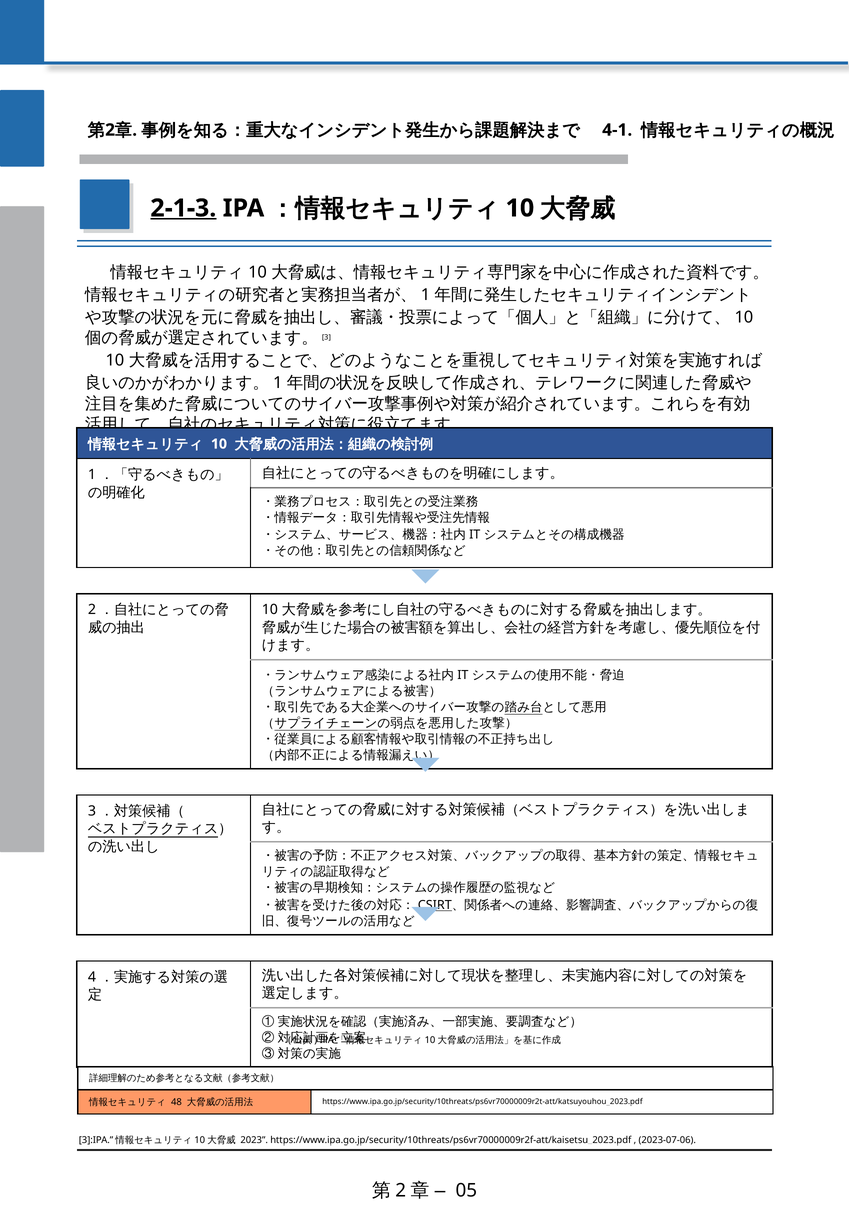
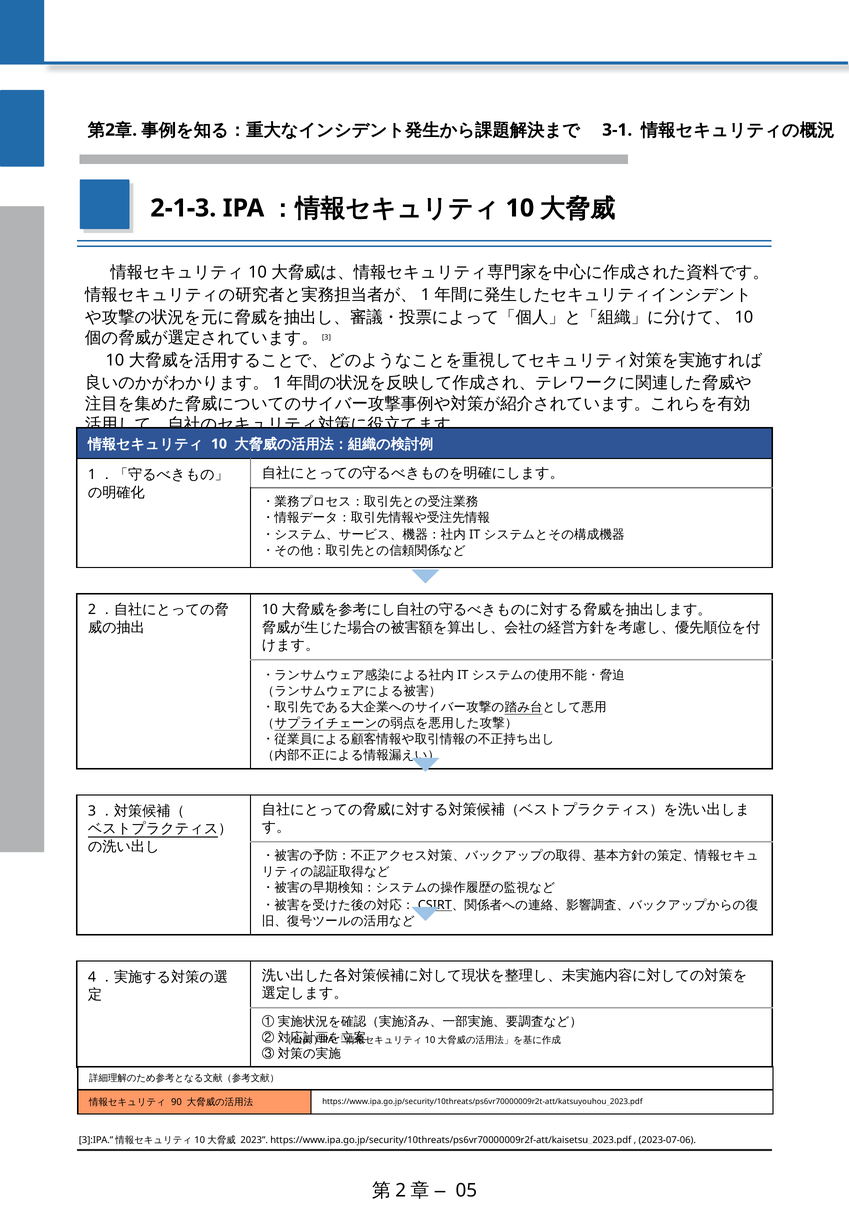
4-1: 4-1 -> 3-1
2-1-3 underline: present -> none
48: 48 -> 90
